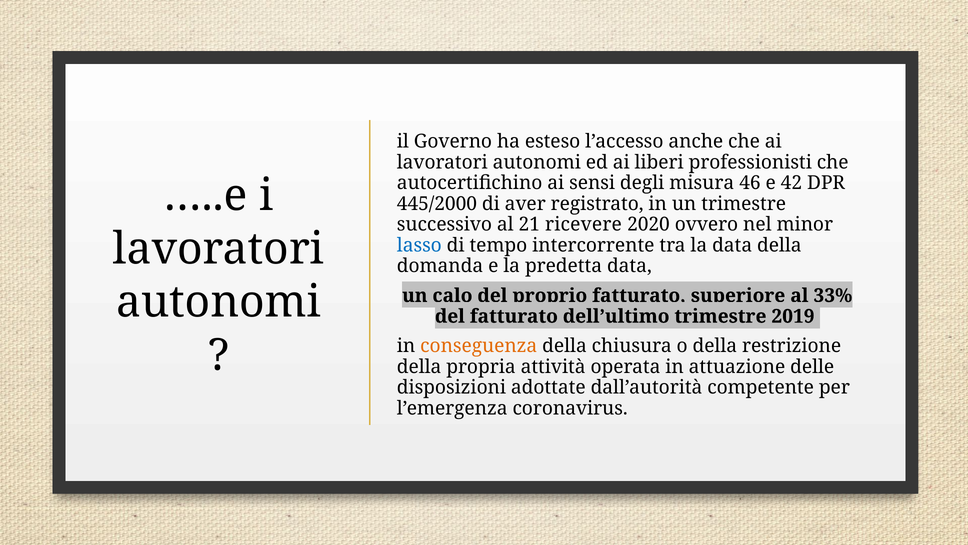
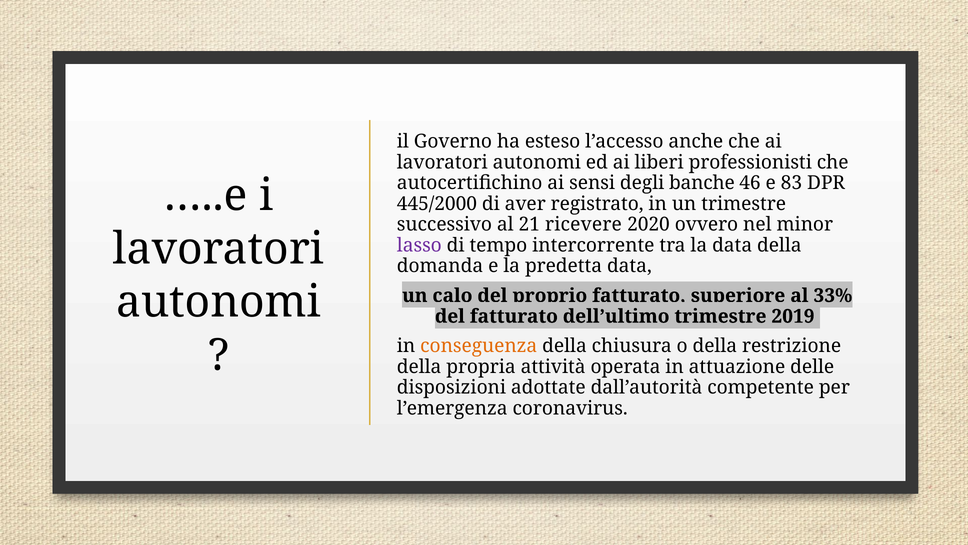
misura: misura -> banche
42: 42 -> 83
lasso colour: blue -> purple
